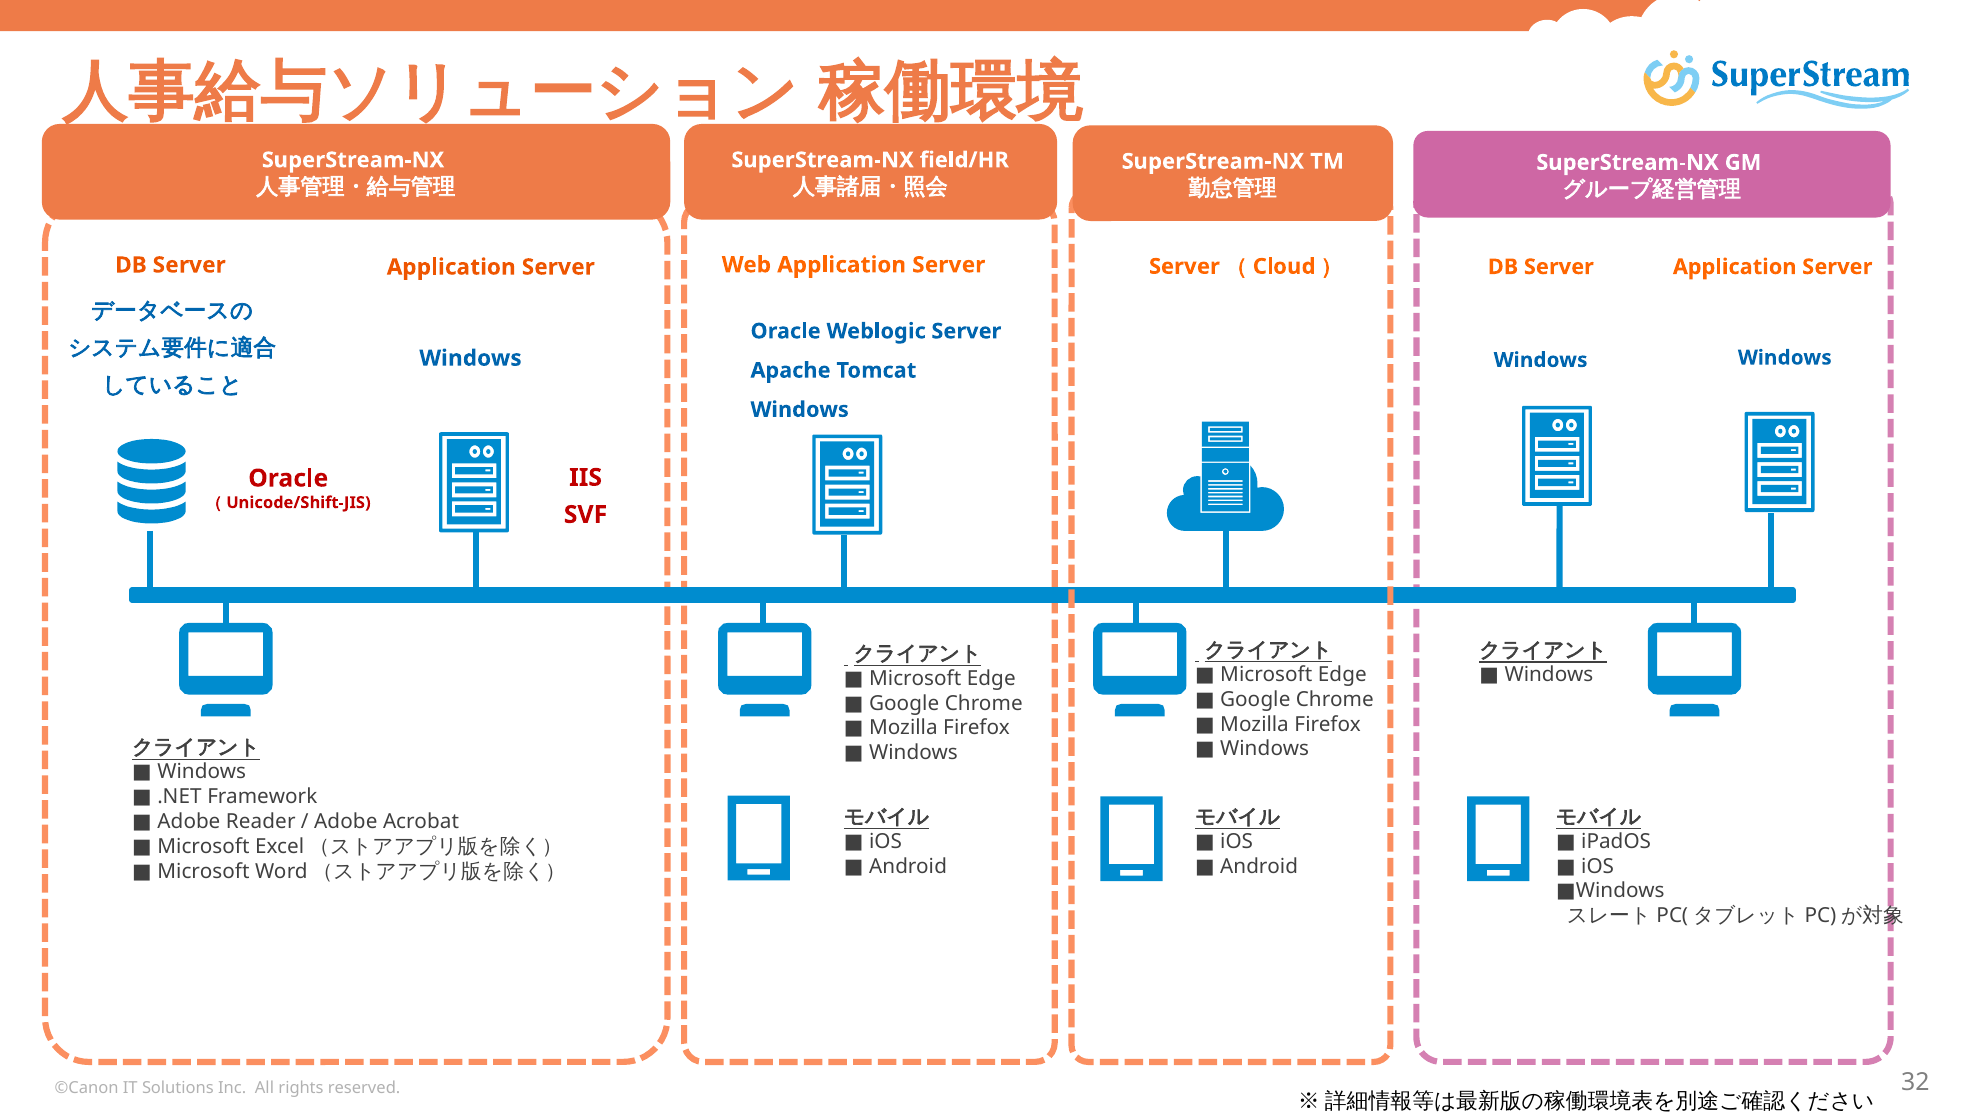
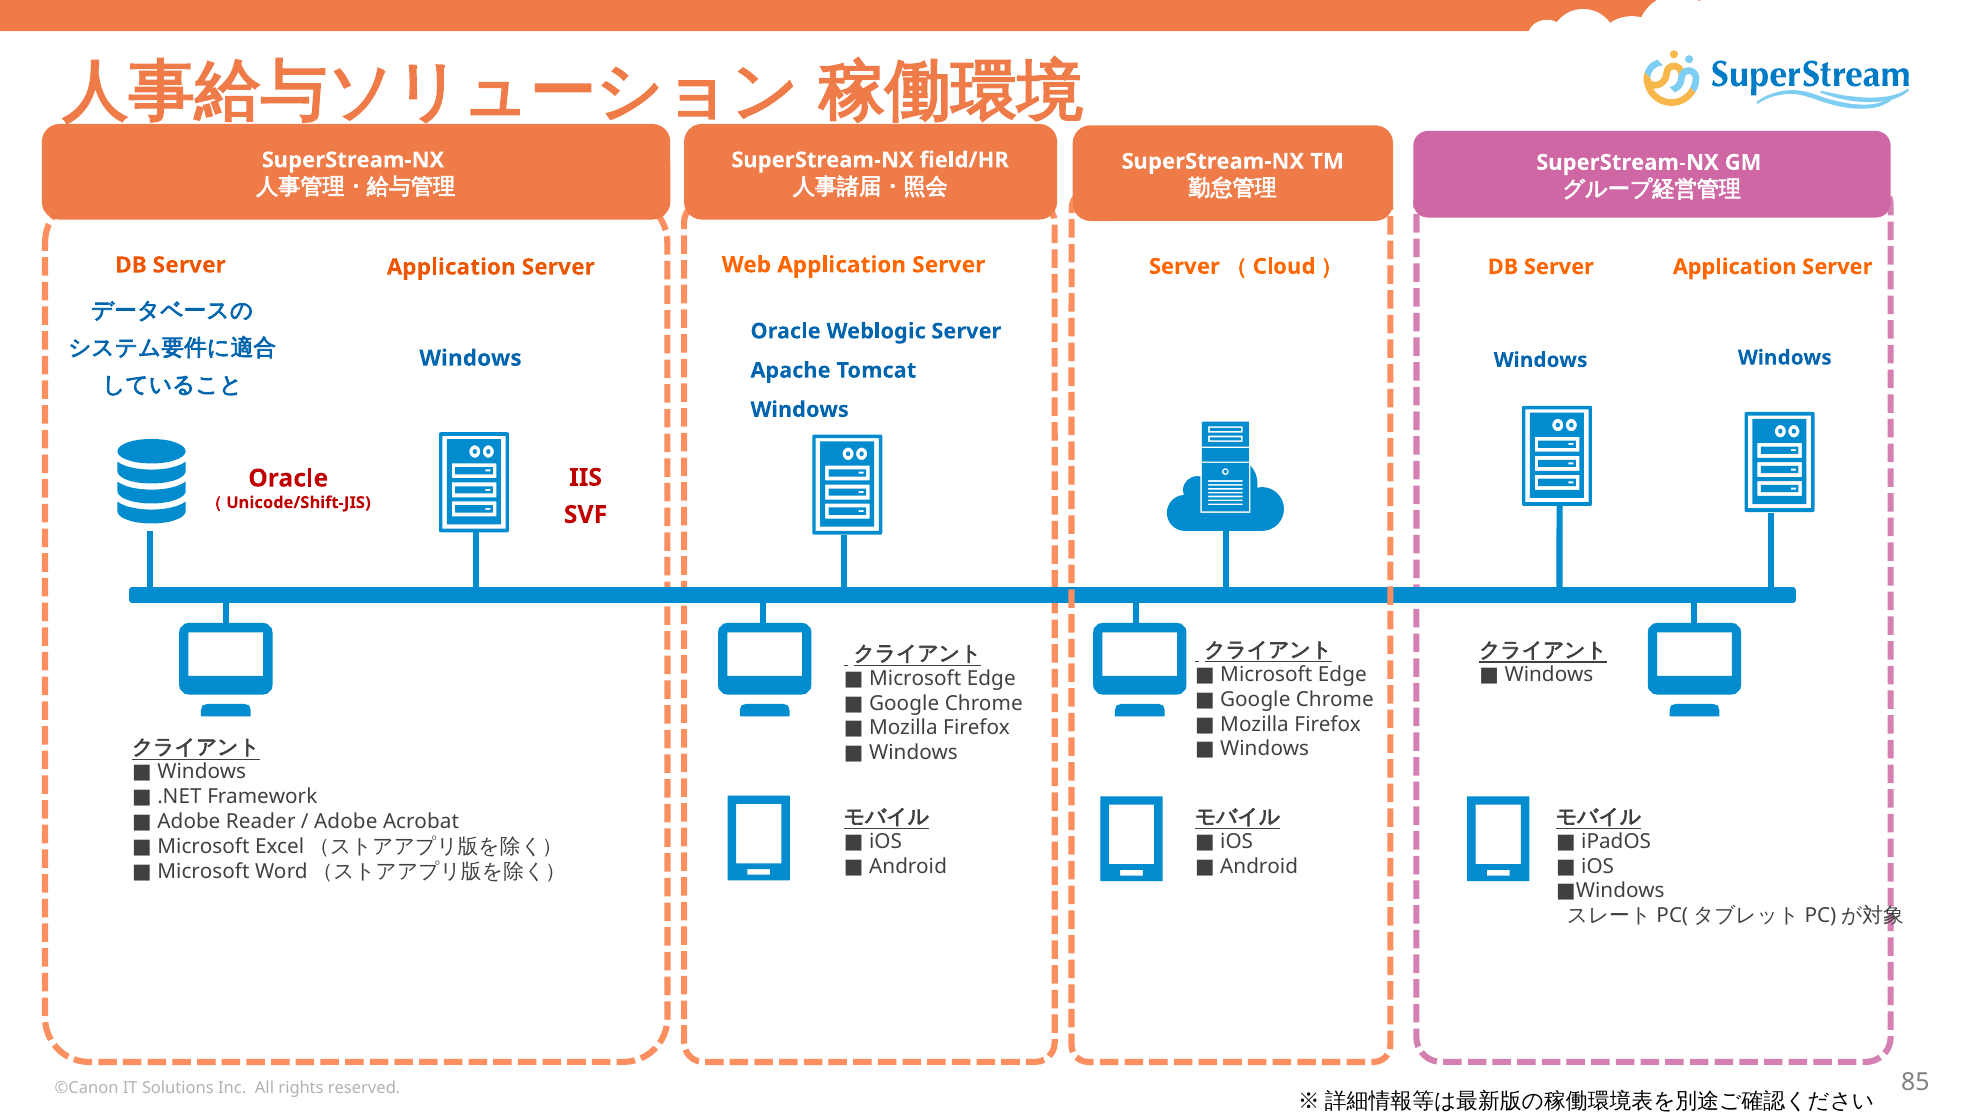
32: 32 -> 85
